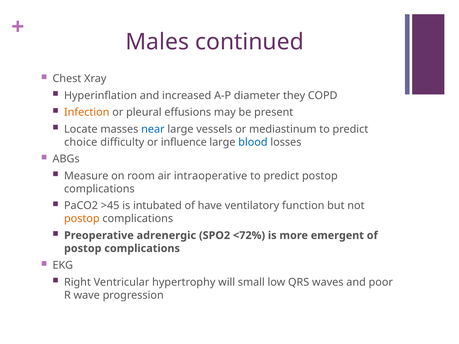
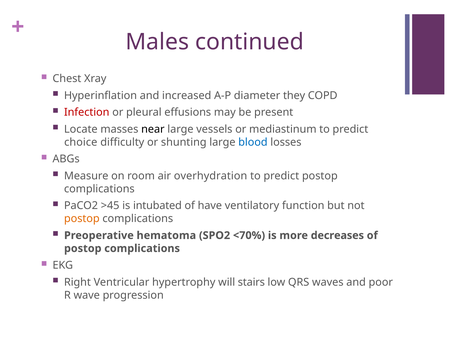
Infection colour: orange -> red
near colour: blue -> black
influence: influence -> shunting
intraoperative: intraoperative -> overhydration
adrenergic: adrenergic -> hematoma
<72%: <72% -> <70%
emergent: emergent -> decreases
small: small -> stairs
